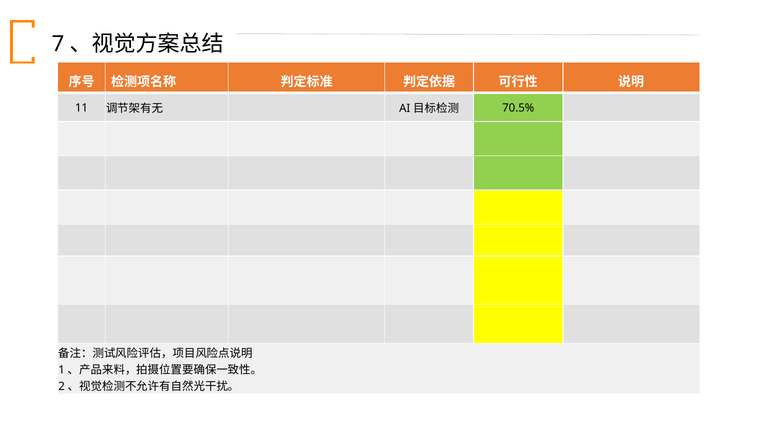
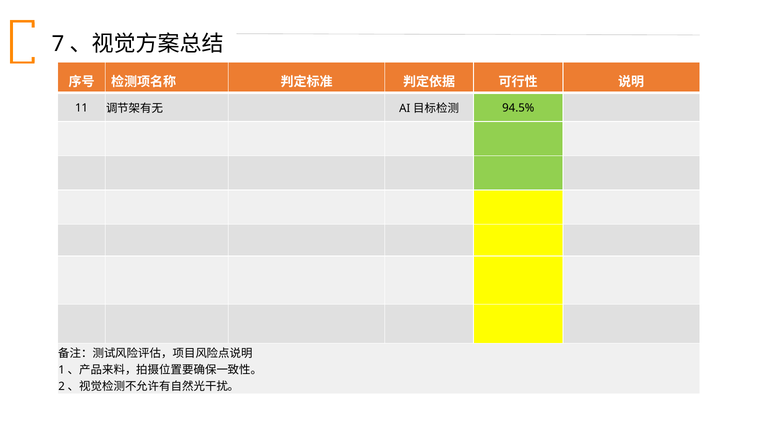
70.5%: 70.5% -> 94.5%
